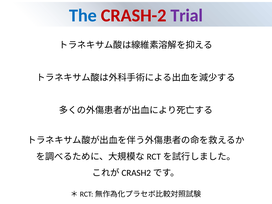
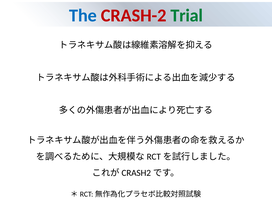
Trial colour: purple -> green
